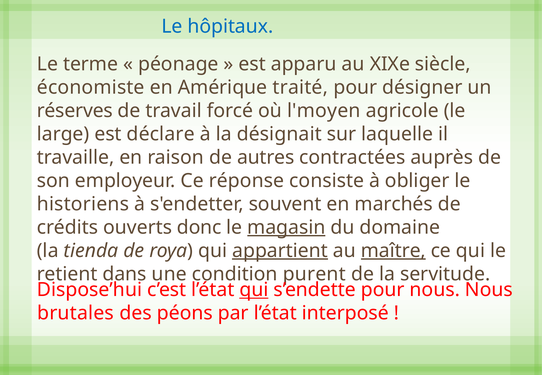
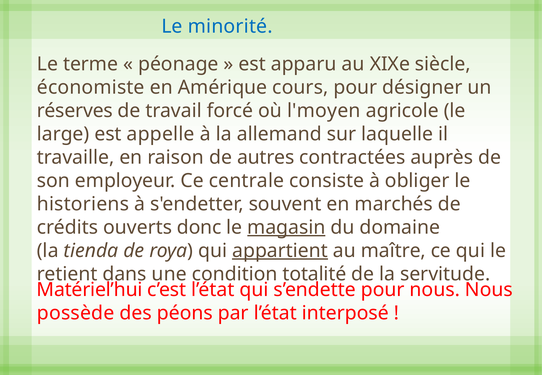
hôpitaux: hôpitaux -> minorité
traité: traité -> cours
déclare: déclare -> appelle
désignait: désignait -> allemand
réponse: réponse -> centrale
maître underline: present -> none
purent: purent -> totalité
Dispose’hui: Dispose’hui -> Matériel’hui
qui at (254, 290) underline: present -> none
brutales: brutales -> possède
